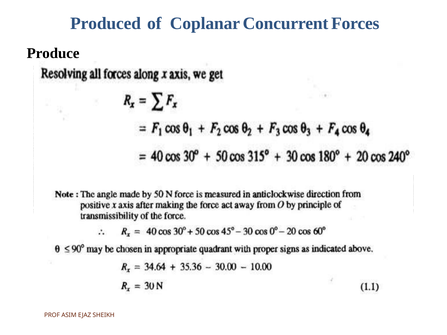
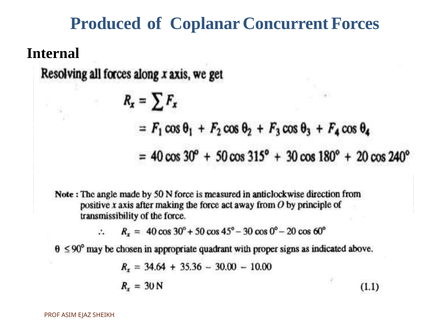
Produce: Produce -> Internal
